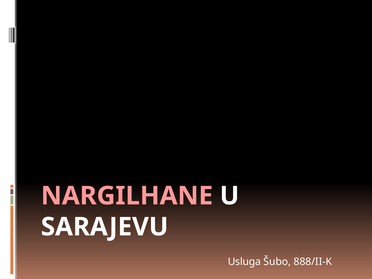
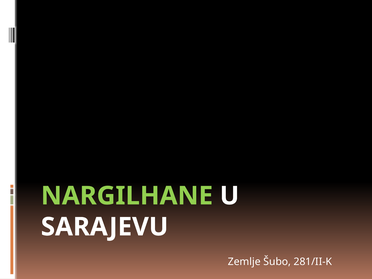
NARGILHANE colour: pink -> light green
Usluga: Usluga -> Zemlje
888/II-K: 888/II-K -> 281/II-K
